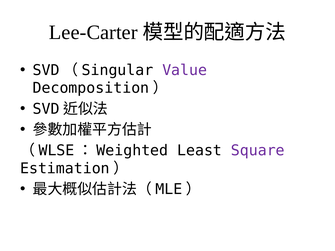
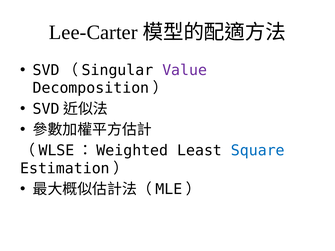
Square colour: purple -> blue
